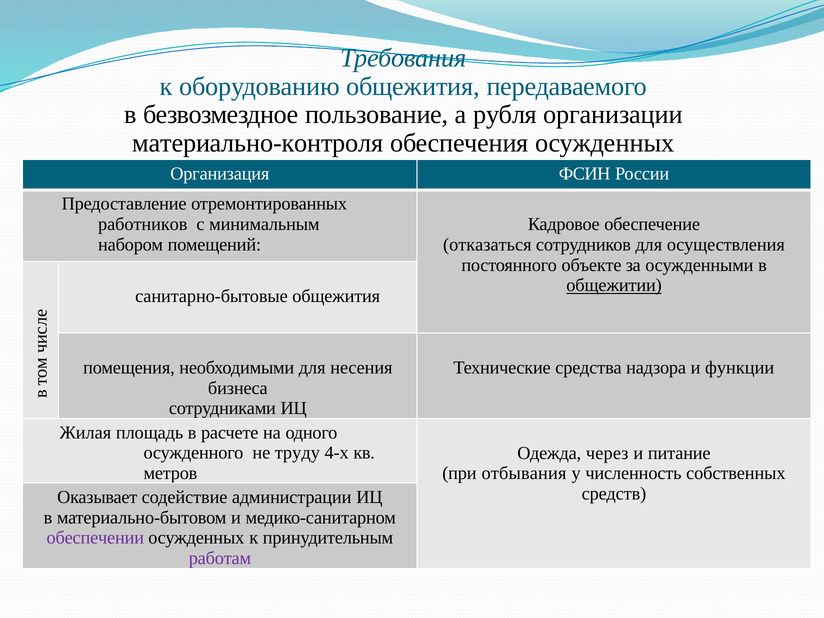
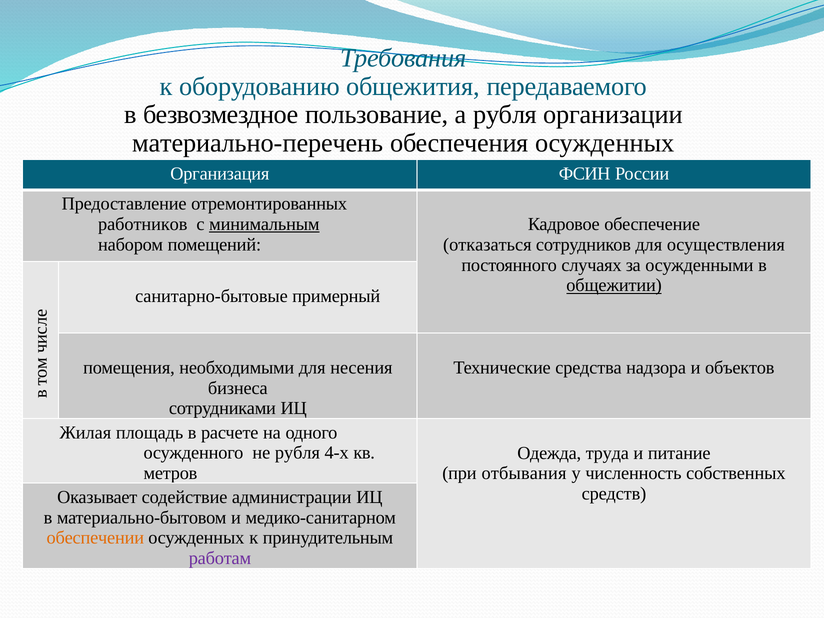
материально-контроля: материально-контроля -> материально-перечень
минимальным underline: none -> present
объекте: объекте -> случаях
санитарно-бытовые общежития: общежития -> примерный
функции: функции -> объектов
не труду: труду -> рубля
через: через -> труда
обеспечении colour: purple -> orange
